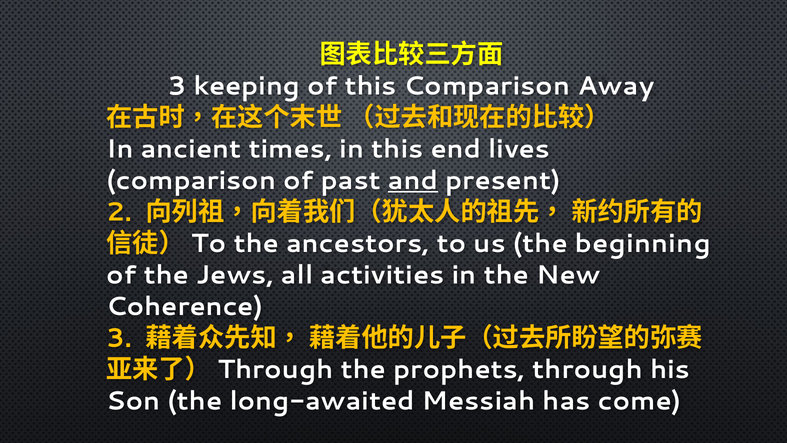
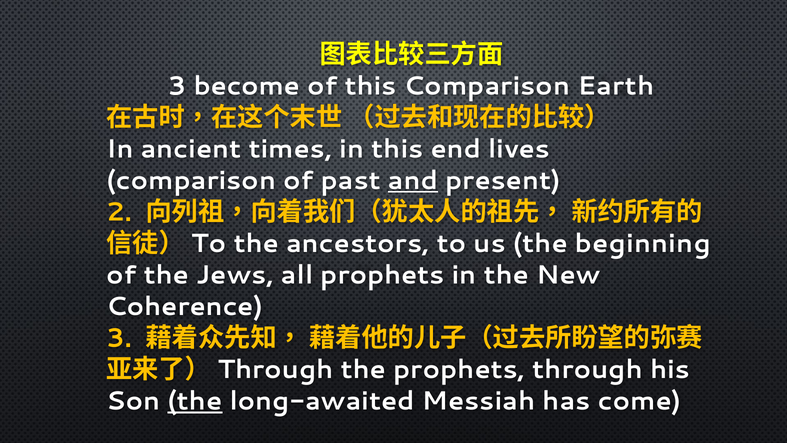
keeping: keeping -> become
Away: Away -> Earth
all activities: activities -> prophets
the at (195, 401) underline: none -> present
